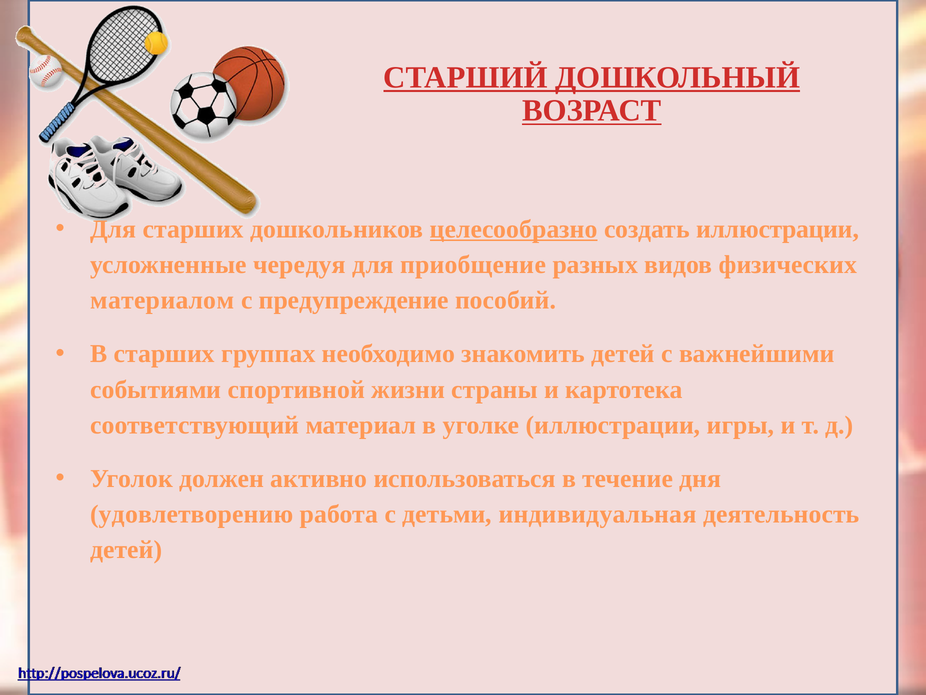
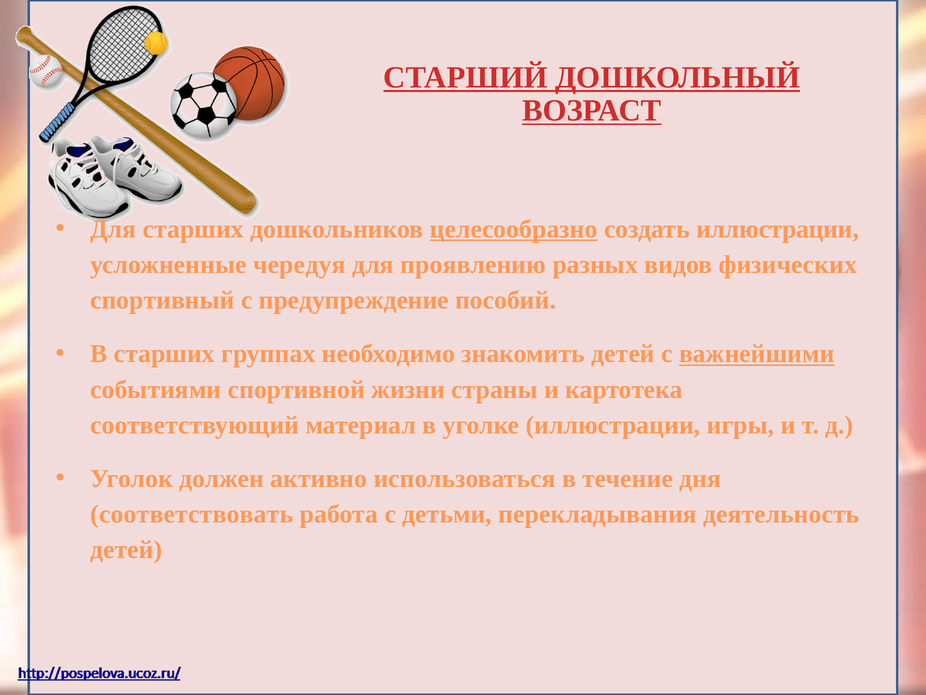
приобщение: приобщение -> проявлению
материалом: материалом -> спортивный
важнейшими underline: none -> present
удовлетворению: удовлетворению -> соответствовать
индивидуальная: индивидуальная -> перекладывания
